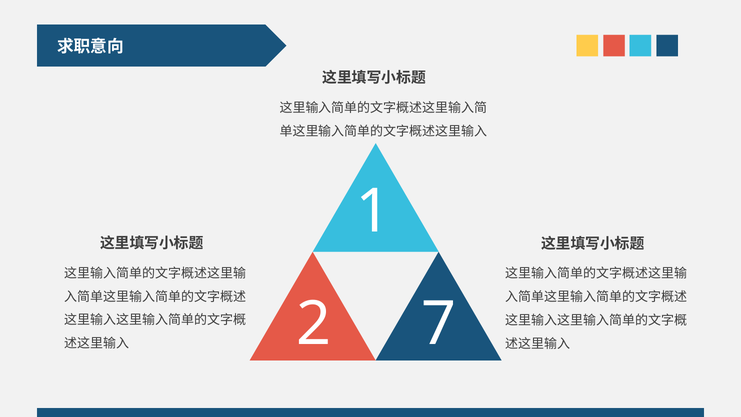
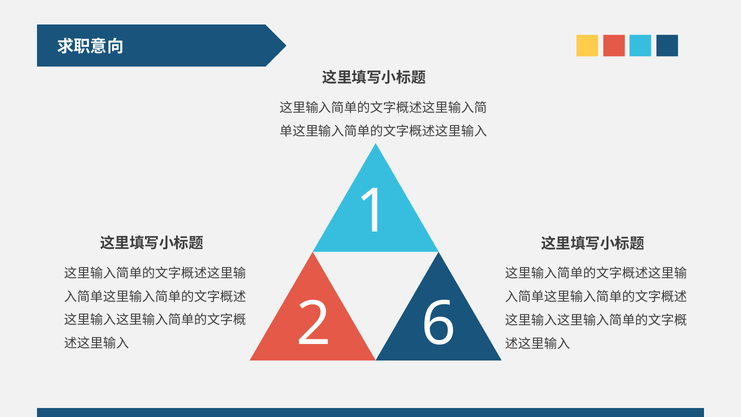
7: 7 -> 6
